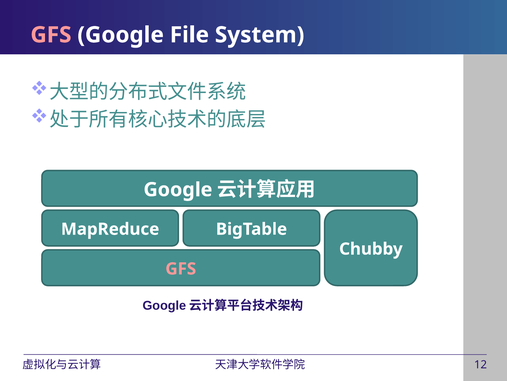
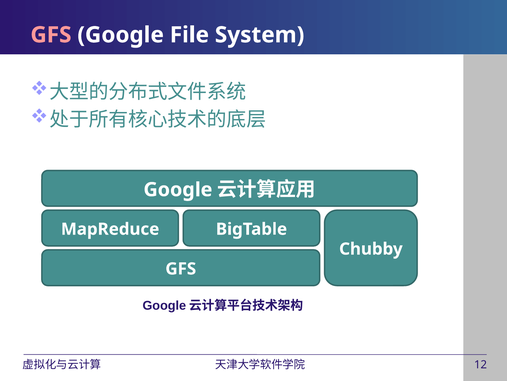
GFS at (181, 268) colour: pink -> white
